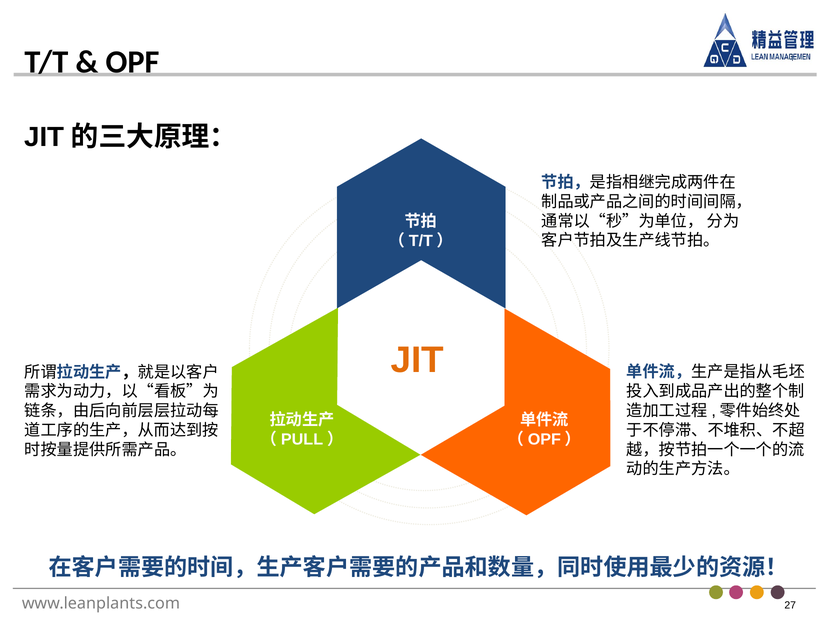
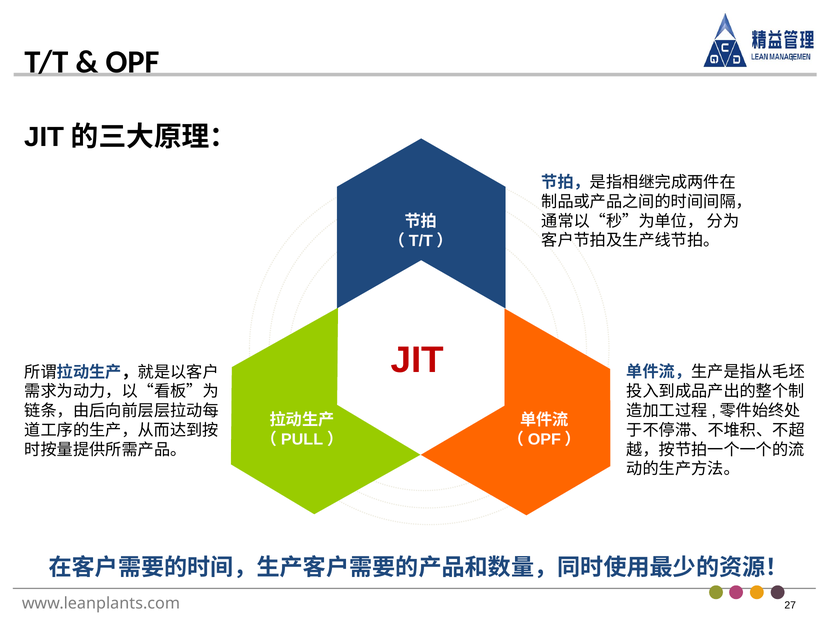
JIT colour: orange -> red
